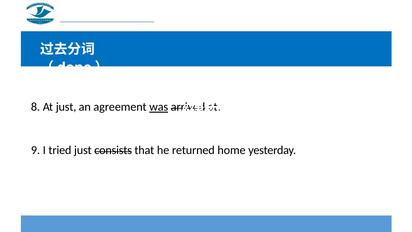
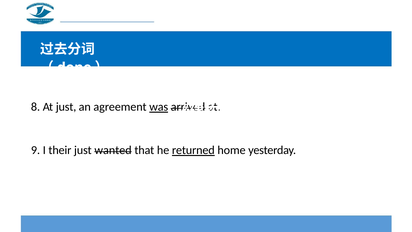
tried: tried -> their
consists: consists -> wanted
returned underline: none -> present
